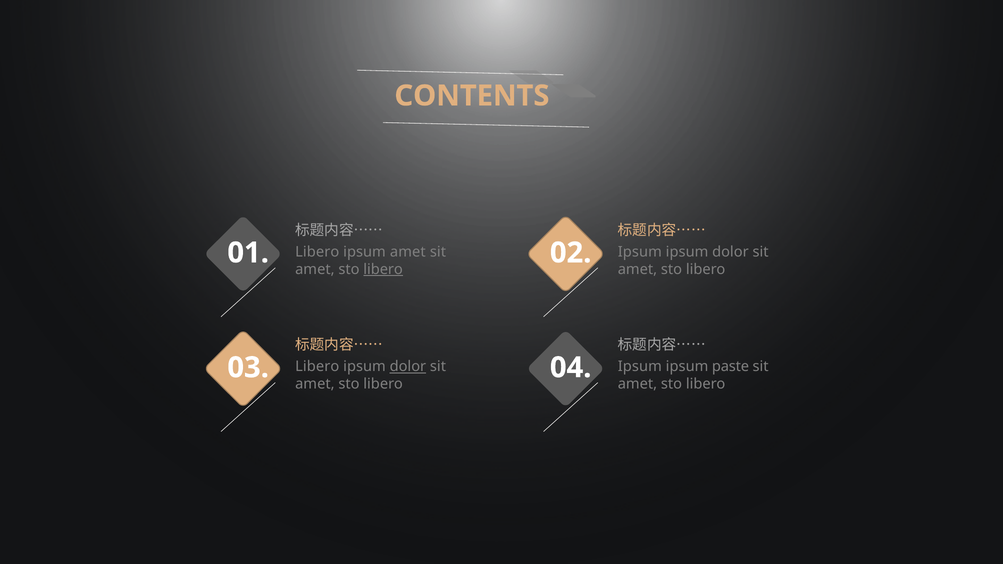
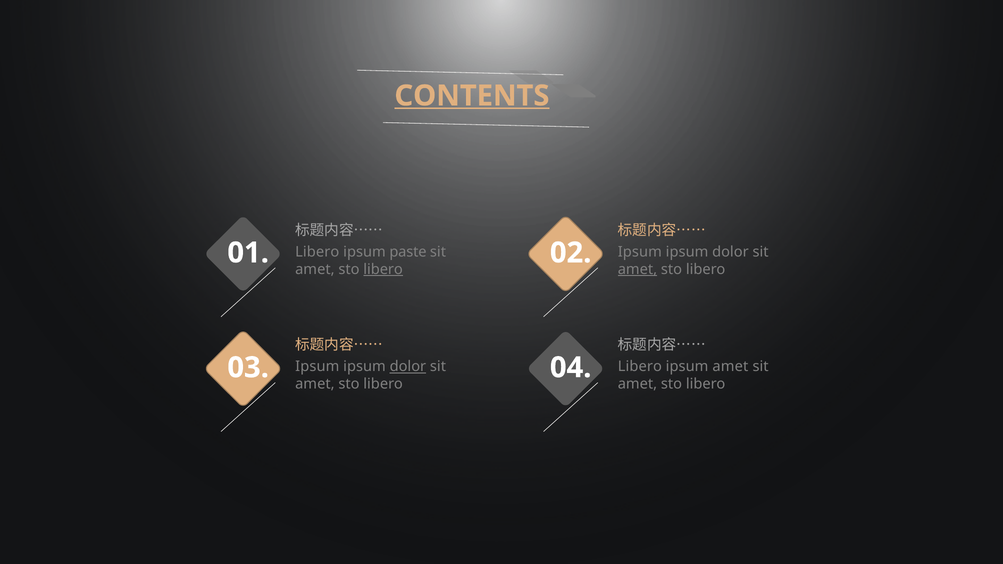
CONTENTS underline: none -> present
ipsum amet: amet -> paste
amet at (637, 269) underline: none -> present
Libero at (317, 367): Libero -> Ipsum
Ipsum at (640, 367): Ipsum -> Libero
ipsum paste: paste -> amet
